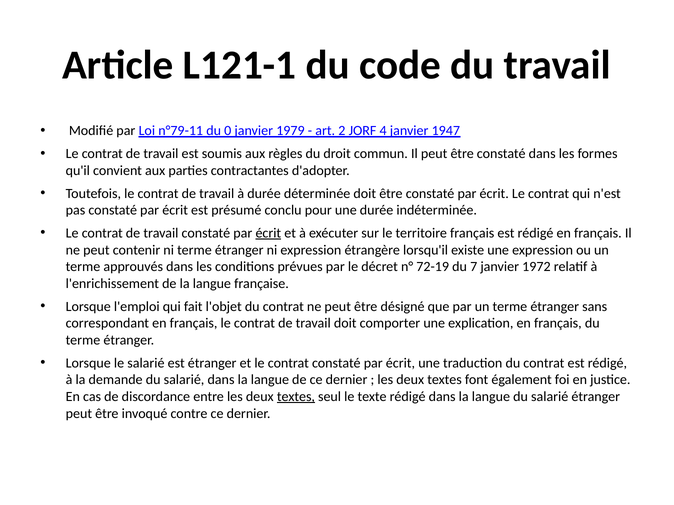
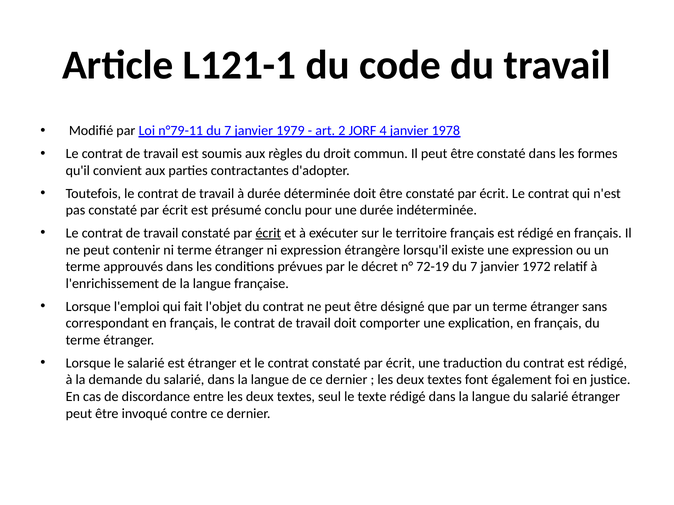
n°79-11 du 0: 0 -> 7
1947: 1947 -> 1978
textes at (296, 397) underline: present -> none
